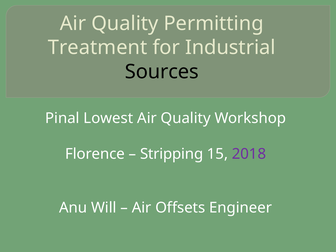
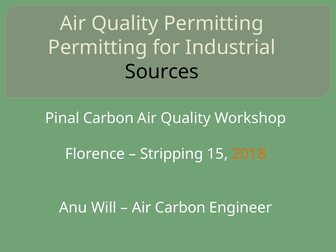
Treatment at (98, 48): Treatment -> Permitting
Pinal Lowest: Lowest -> Carbon
2018 colour: purple -> orange
Air Offsets: Offsets -> Carbon
